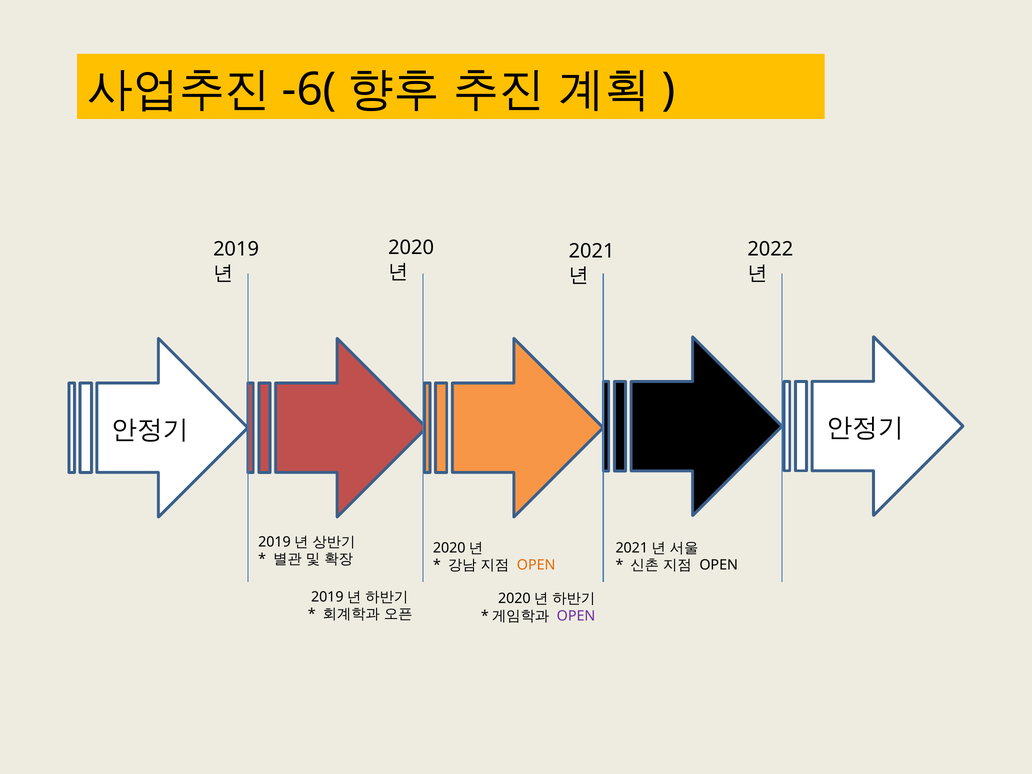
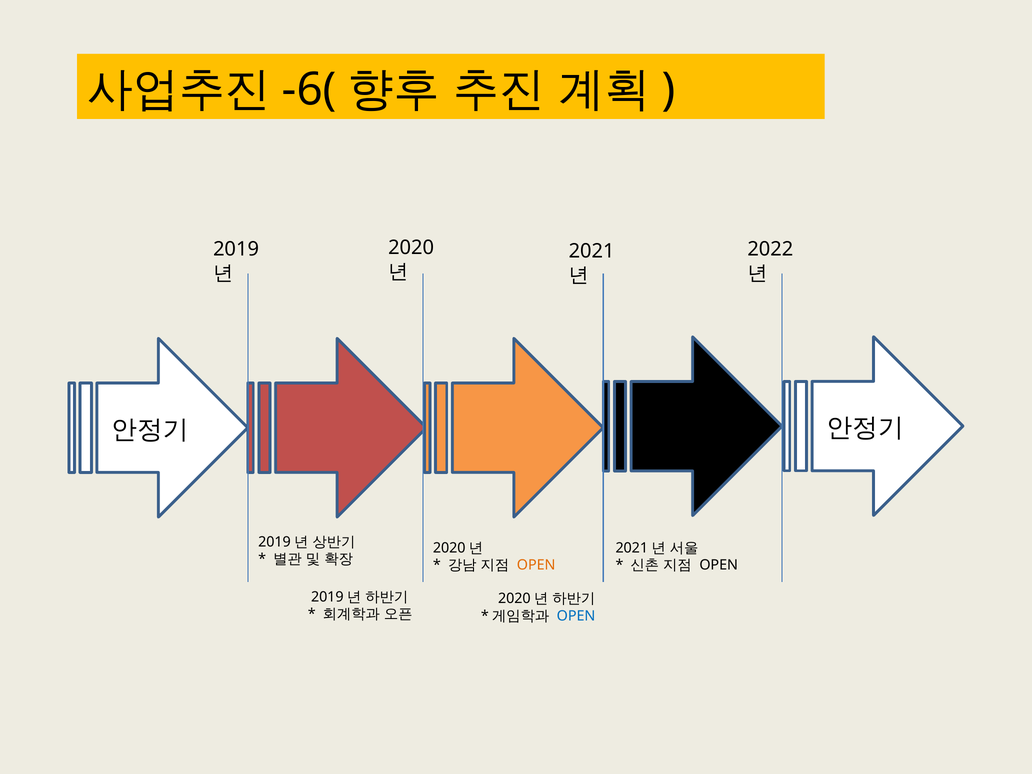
OPEN at (576, 616) colour: purple -> blue
